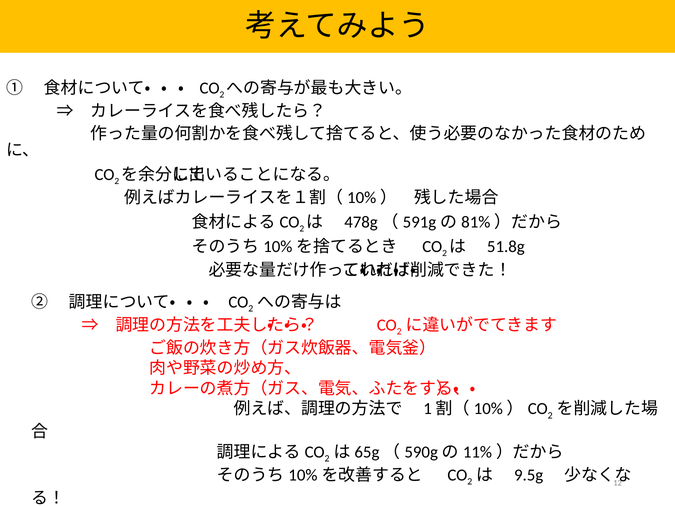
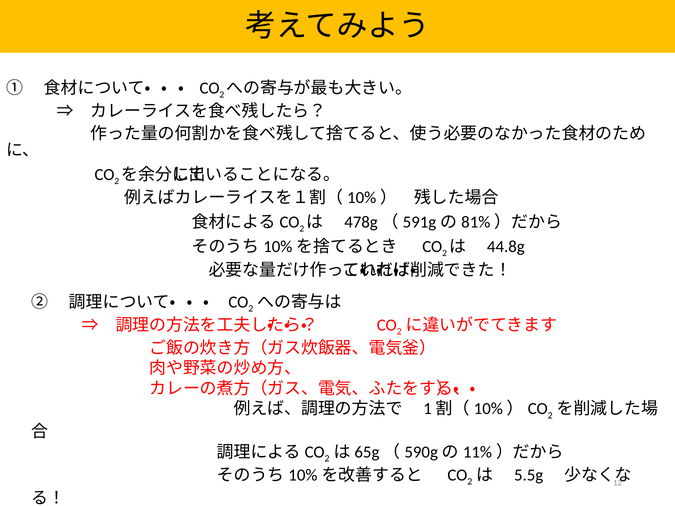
51.8g: 51.8g -> 44.8g
9.5g: 9.5g -> 5.5g
